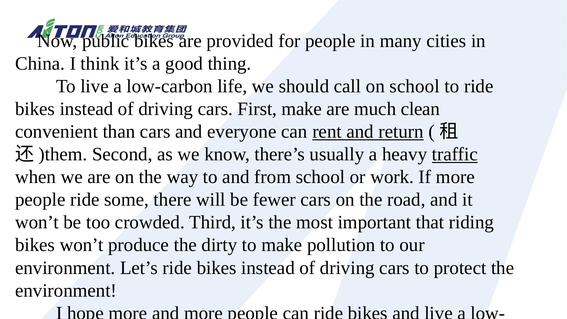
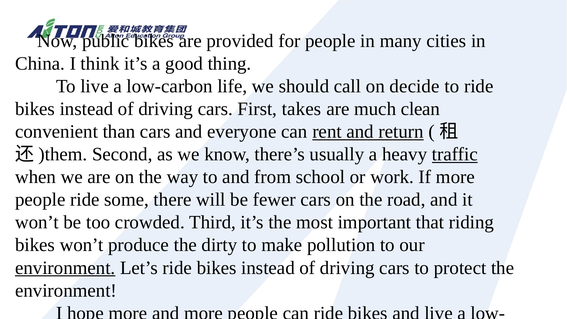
on school: school -> decide
First make: make -> takes
environment at (65, 268) underline: none -> present
